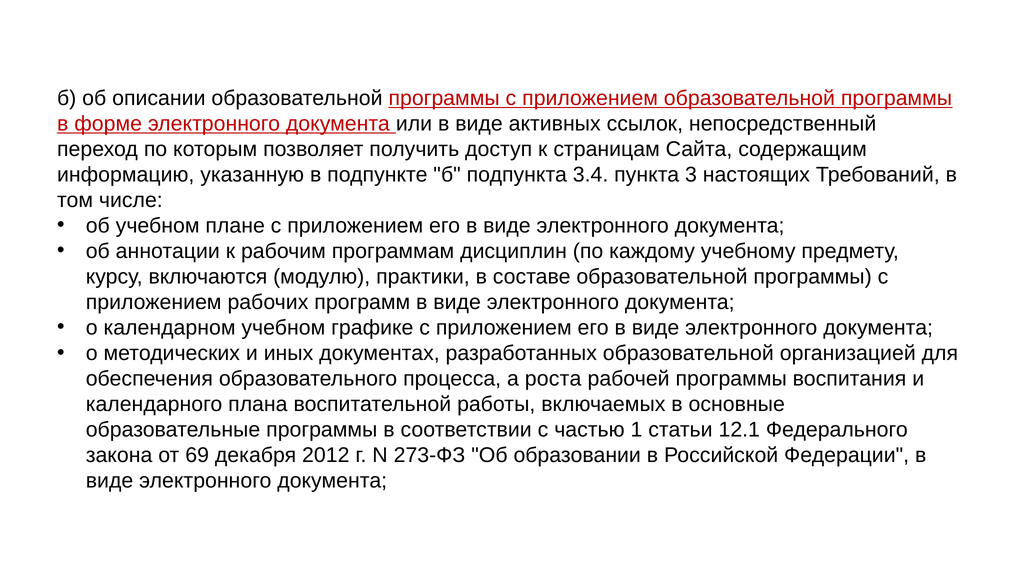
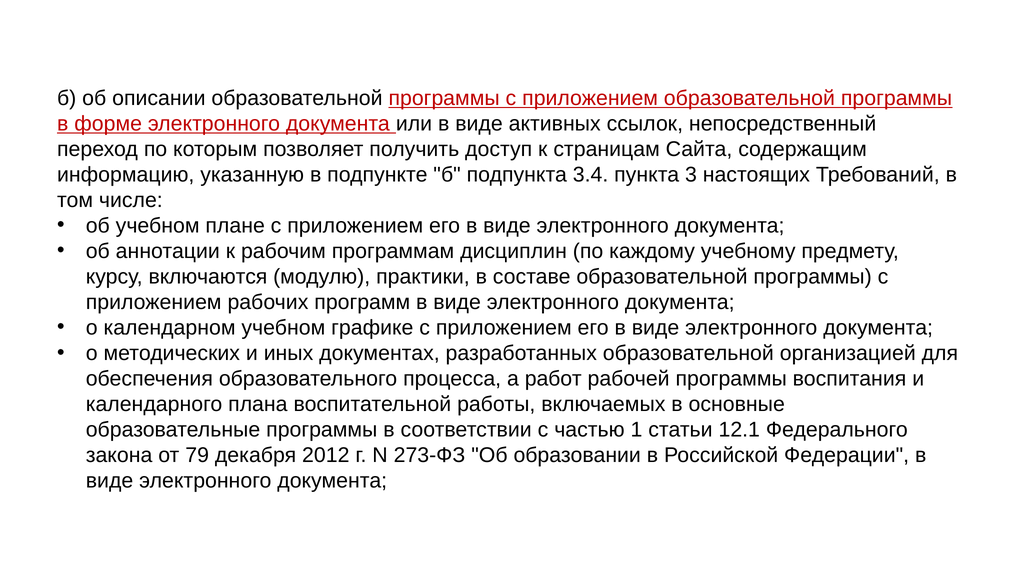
роста: роста -> работ
69: 69 -> 79
